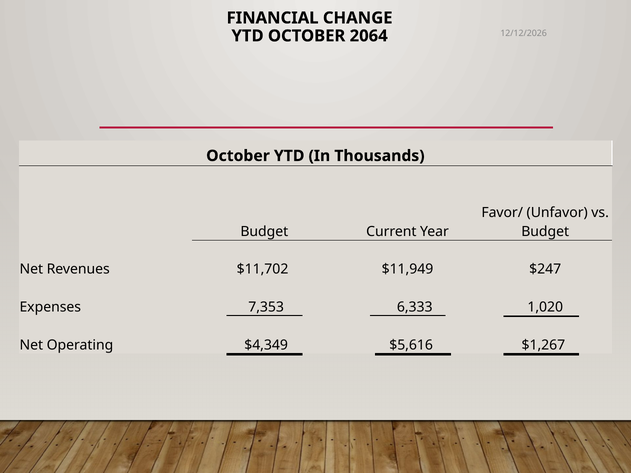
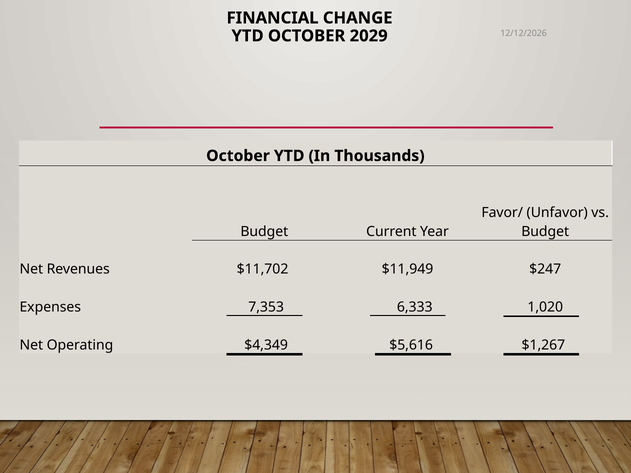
2064: 2064 -> 2029
